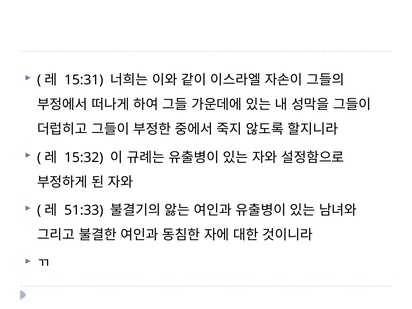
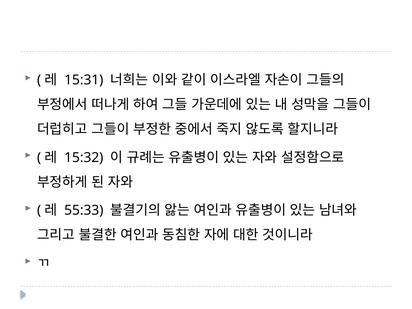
51:33: 51:33 -> 55:33
